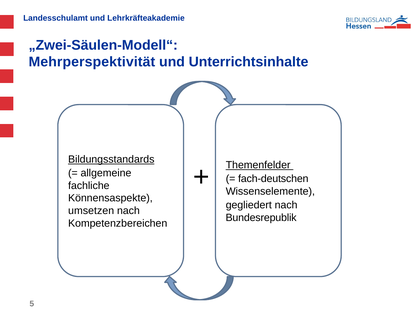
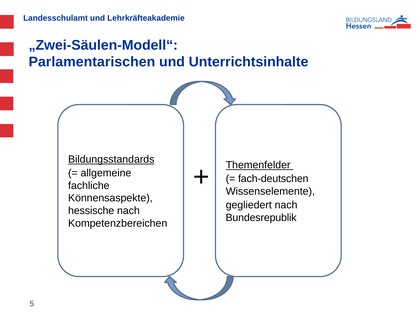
Mehrperspektivität: Mehrperspektivität -> Parlamentarischen
umsetzen: umsetzen -> hessische
